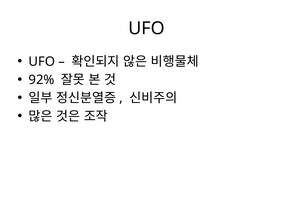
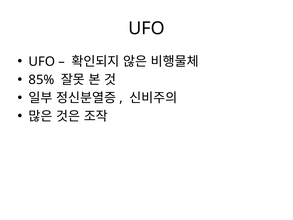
92%: 92% -> 85%
